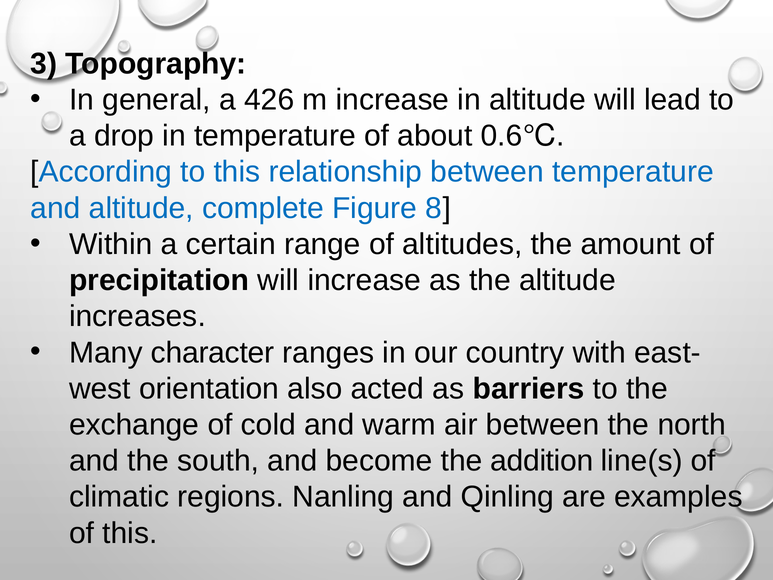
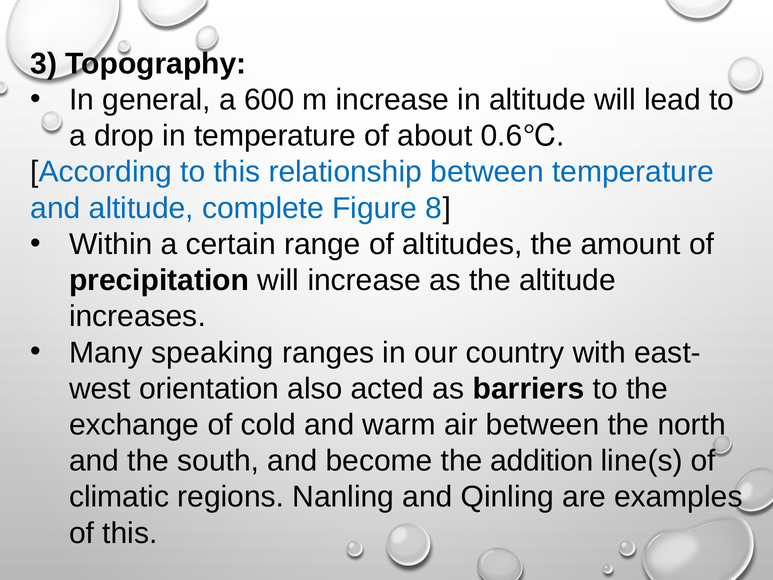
426: 426 -> 600
character: character -> speaking
